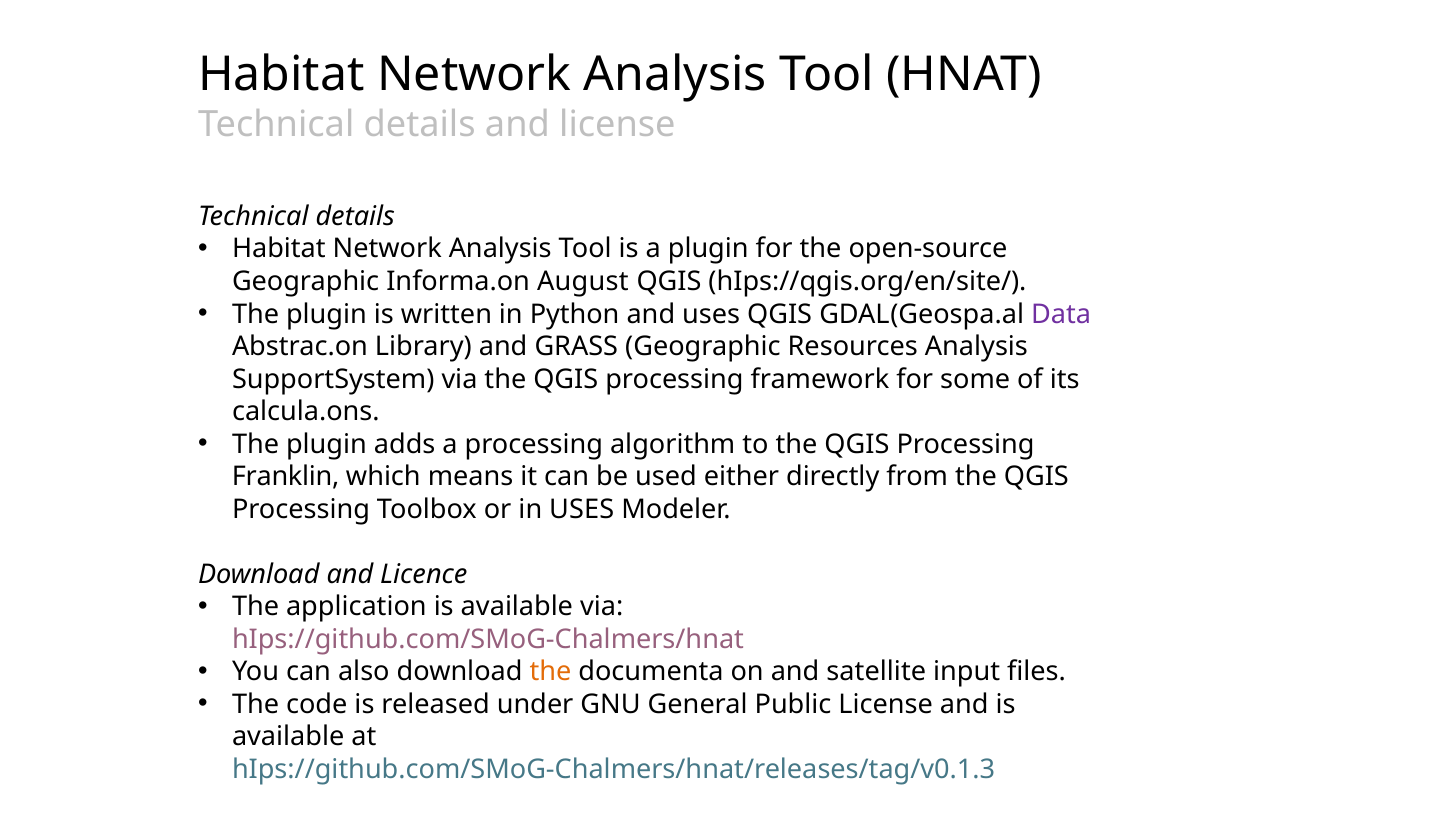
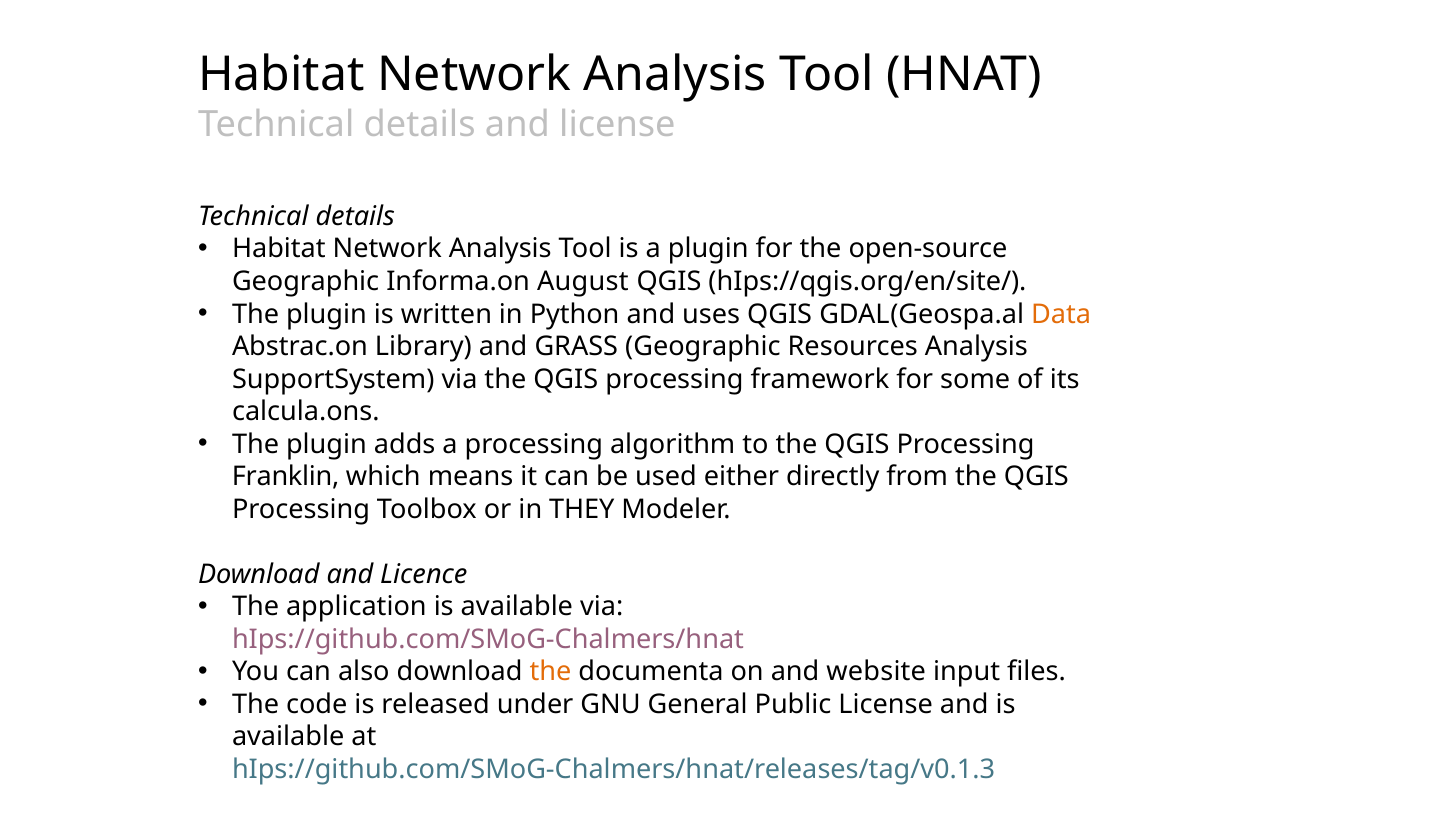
Data colour: purple -> orange
in USES: USES -> THEY
satellite: satellite -> website
